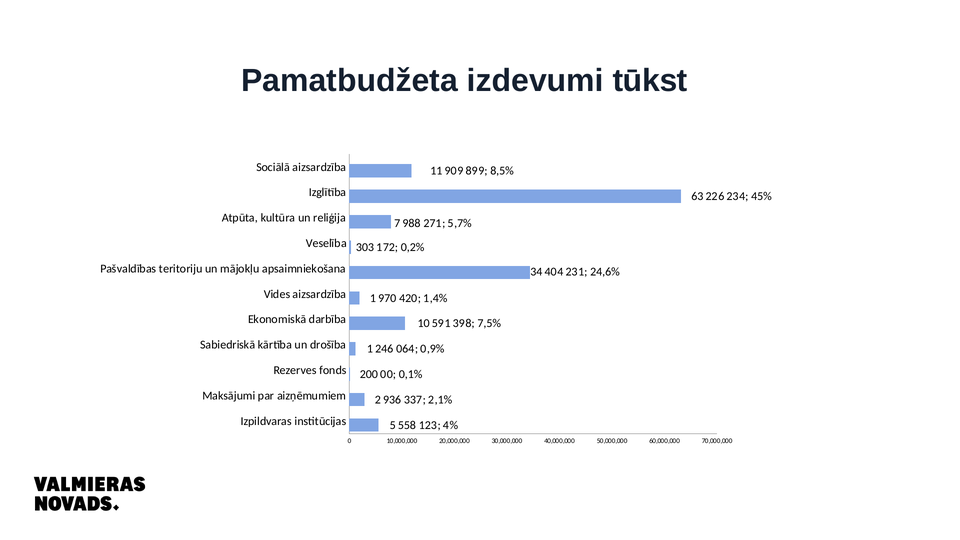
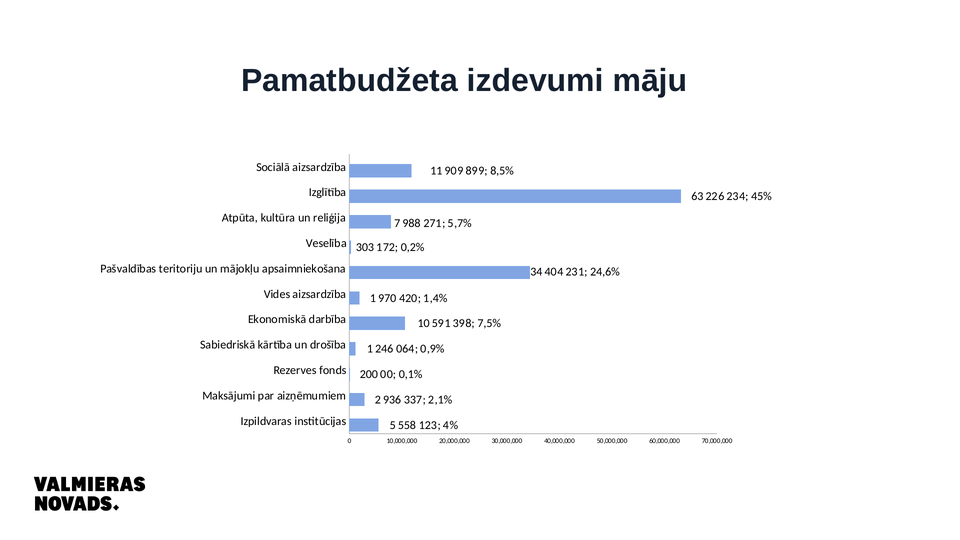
tūkst: tūkst -> māju
